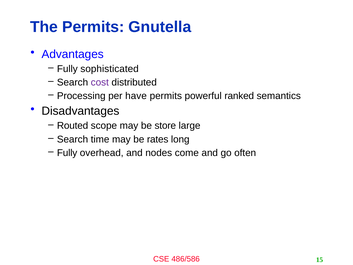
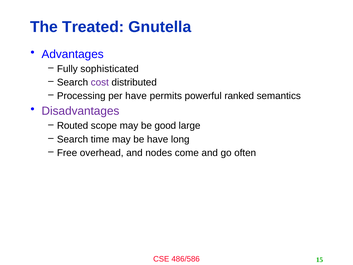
The Permits: Permits -> Treated
Disadvantages colour: black -> purple
store: store -> good
be rates: rates -> have
Fully at (67, 153): Fully -> Free
